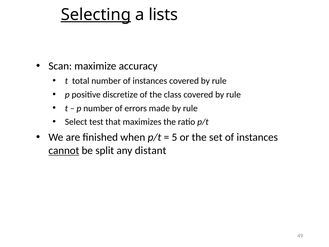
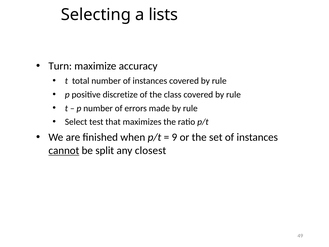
Selecting underline: present -> none
Scan: Scan -> Turn
5: 5 -> 9
distant: distant -> closest
